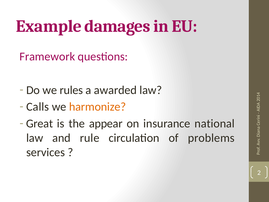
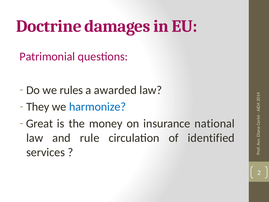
Example: Example -> Doctrine
Framework: Framework -> Patrimonial
Calls: Calls -> They
harmonize colour: orange -> blue
appear: appear -> money
problems: problems -> identified
